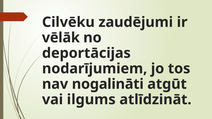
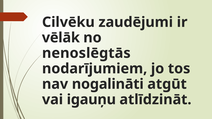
deportācijas: deportācijas -> nenoslēgtās
ilgums: ilgums -> igauņu
